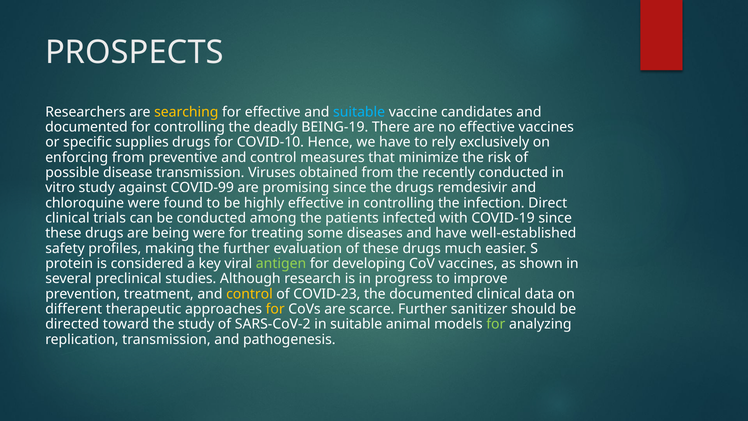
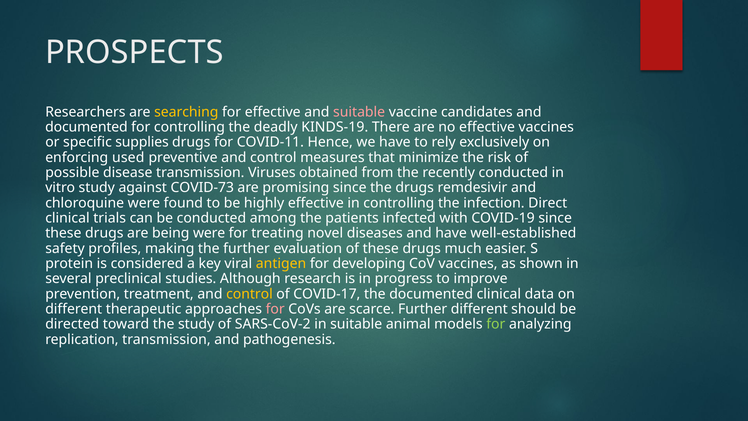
suitable at (359, 112) colour: light blue -> pink
BEING-19: BEING-19 -> KINDS-19
COVID-10: COVID-10 -> COVID-11
enforcing from: from -> used
COVID-99: COVID-99 -> COVID-73
some: some -> novel
antigen colour: light green -> yellow
COVID-23: COVID-23 -> COVID-17
for at (275, 309) colour: yellow -> pink
Further sanitizer: sanitizer -> different
